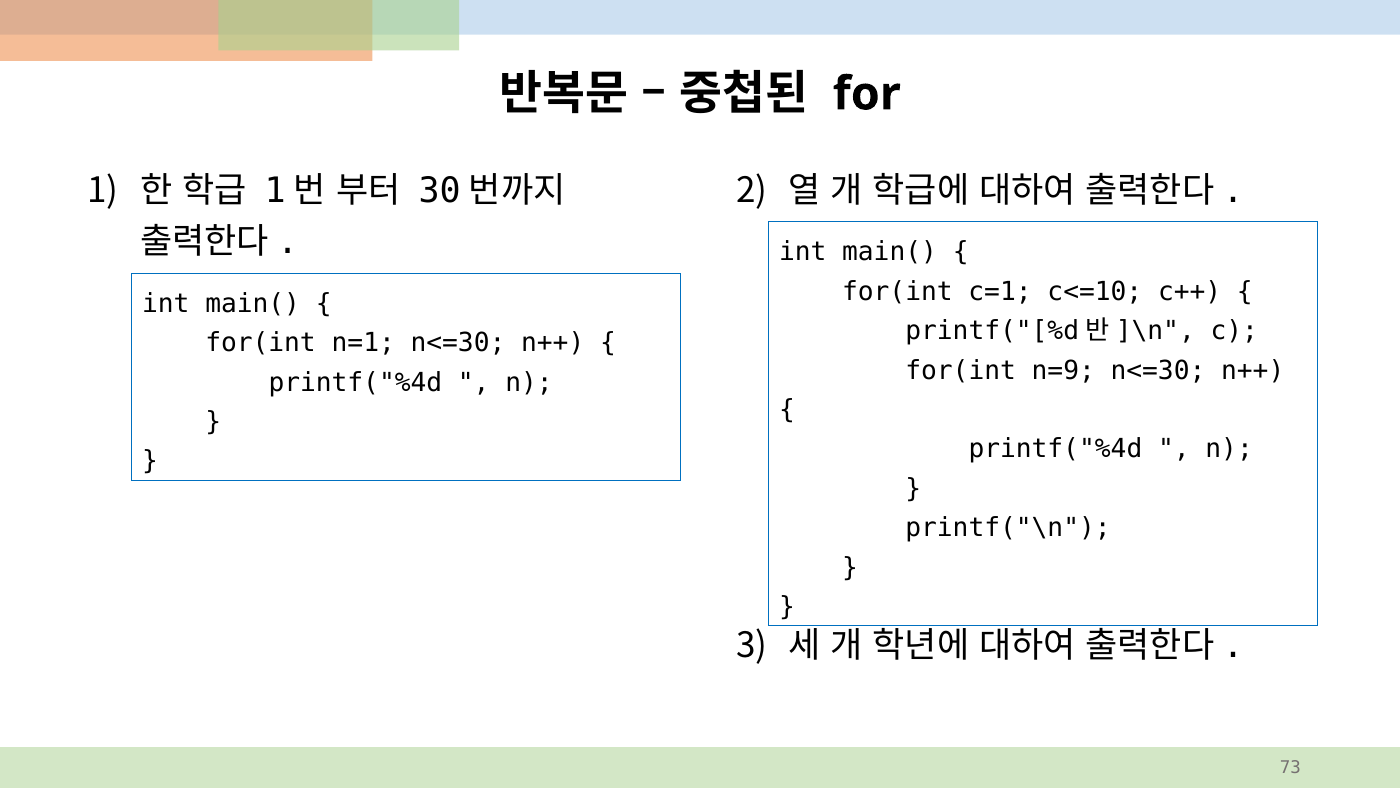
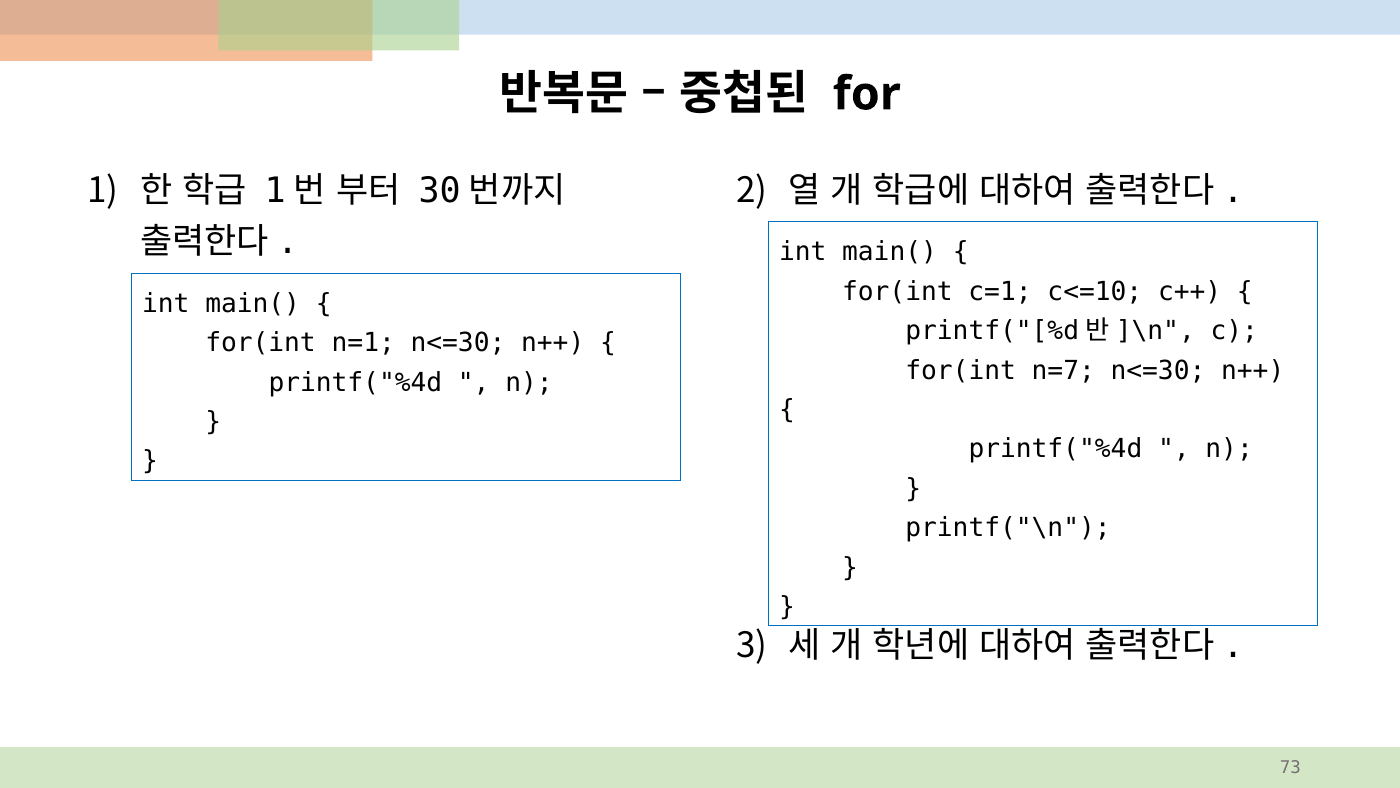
n=9: n=9 -> n=7
